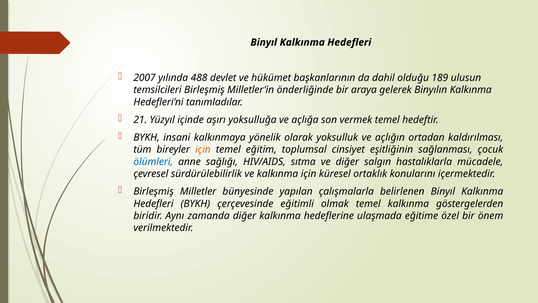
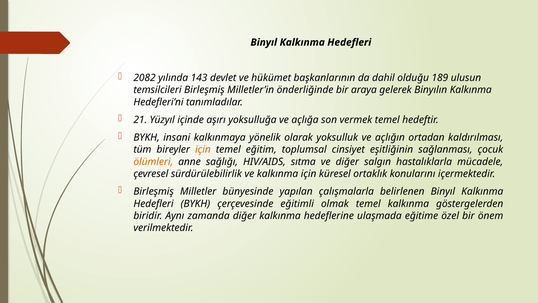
2007: 2007 -> 2082
488: 488 -> 143
ölümleri colour: blue -> orange
